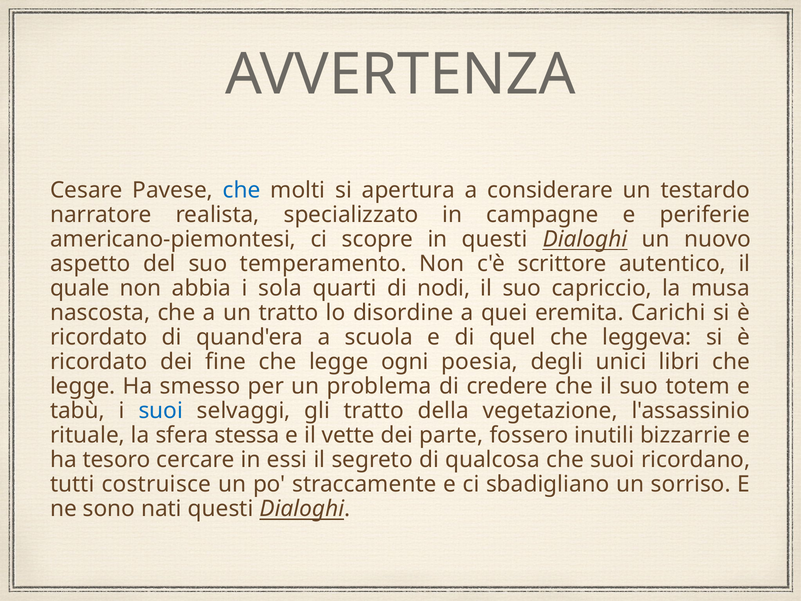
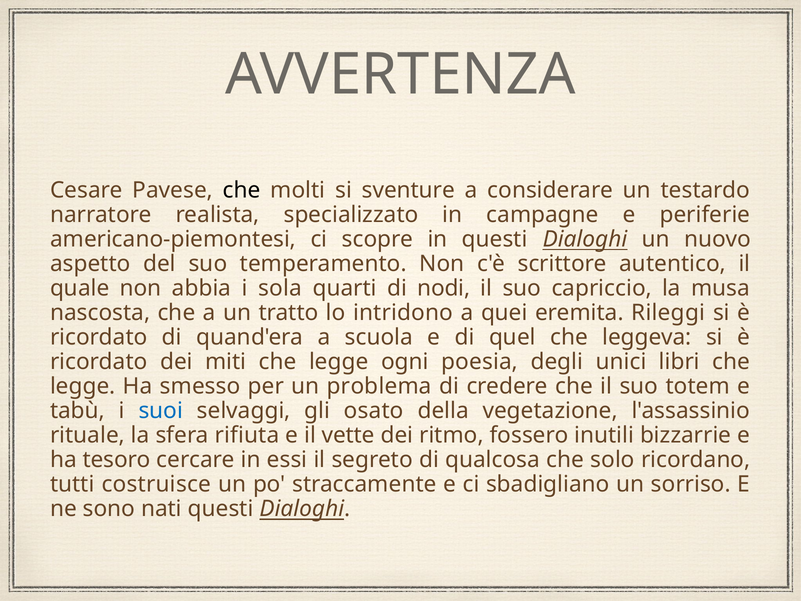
che at (242, 190) colour: blue -> black
apertura: apertura -> sventure
disordine: disordine -> intridono
Carichi: Carichi -> Rileggi
fine: fine -> miti
gli tratto: tratto -> osato
stessa: stessa -> rifiuta
parte: parte -> ritmo
che suoi: suoi -> solo
